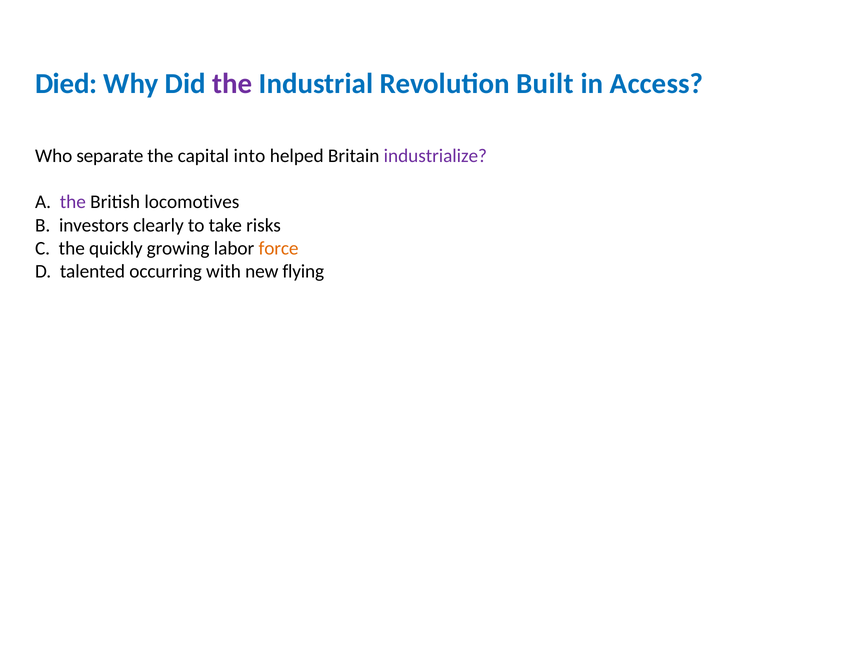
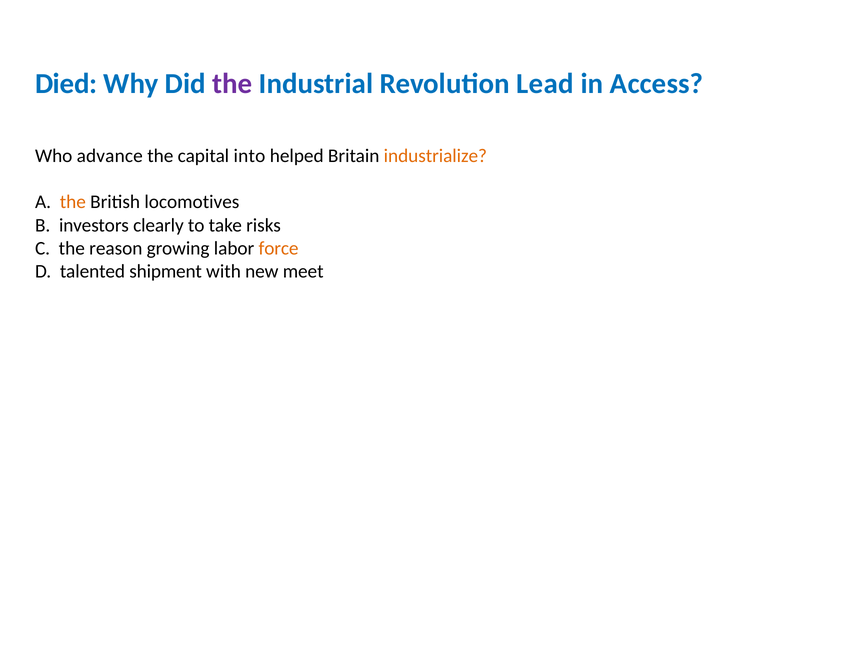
Built: Built -> Lead
separate: separate -> advance
industrialize colour: purple -> orange
the at (73, 202) colour: purple -> orange
quickly: quickly -> reason
occurring: occurring -> shipment
flying: flying -> meet
